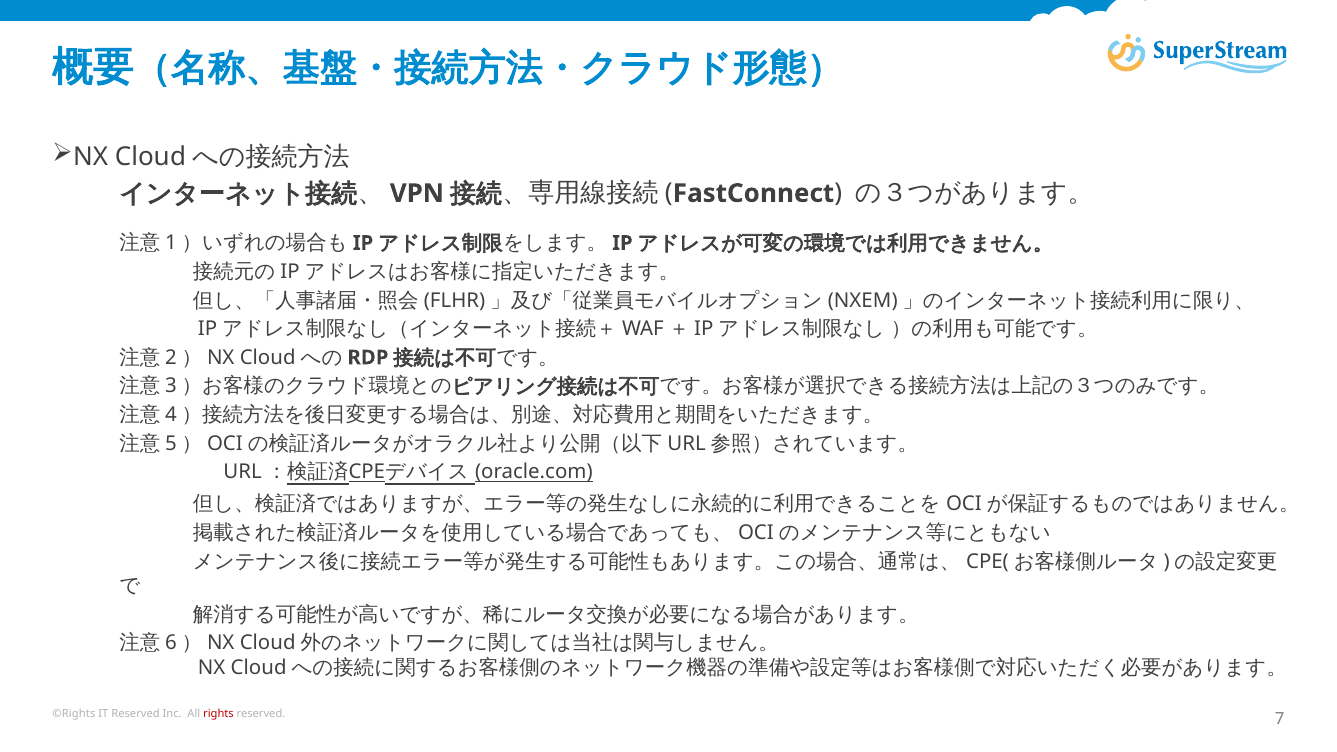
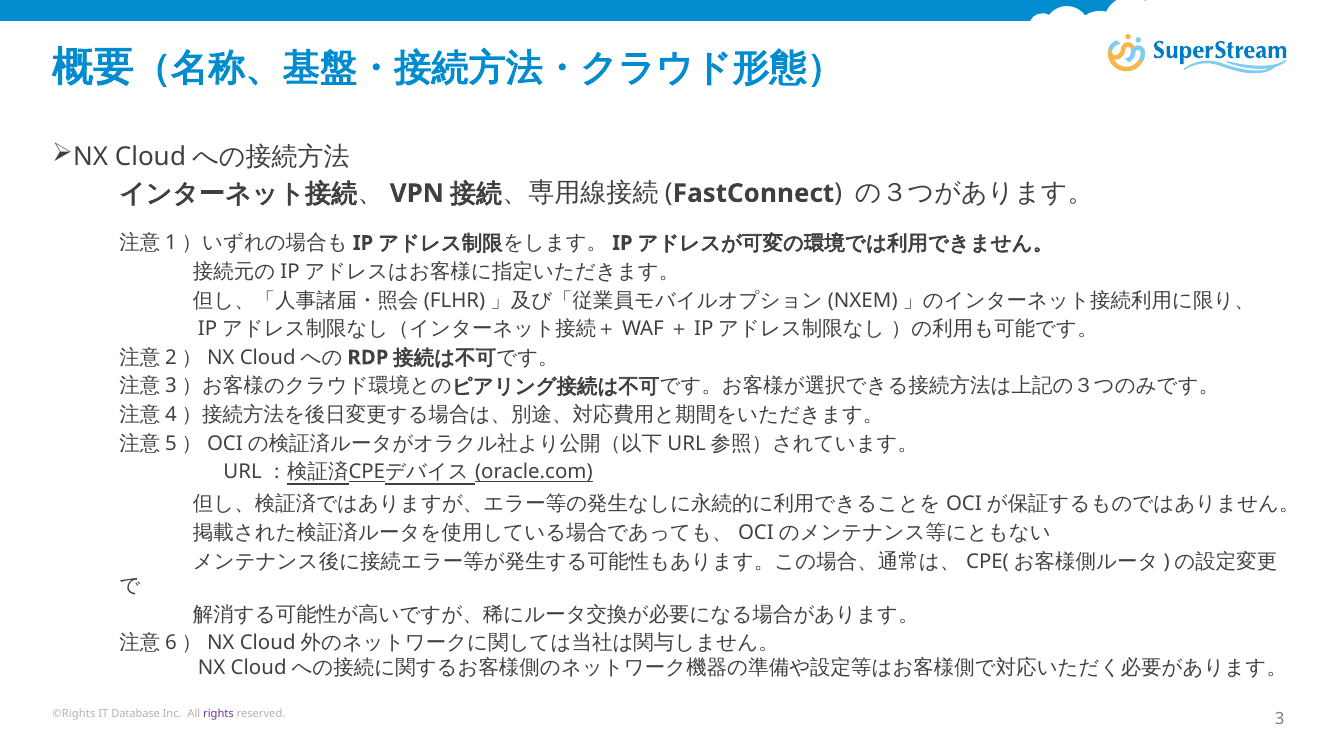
IT Reserved: Reserved -> Database
rights colour: red -> purple
7: 7 -> 3
